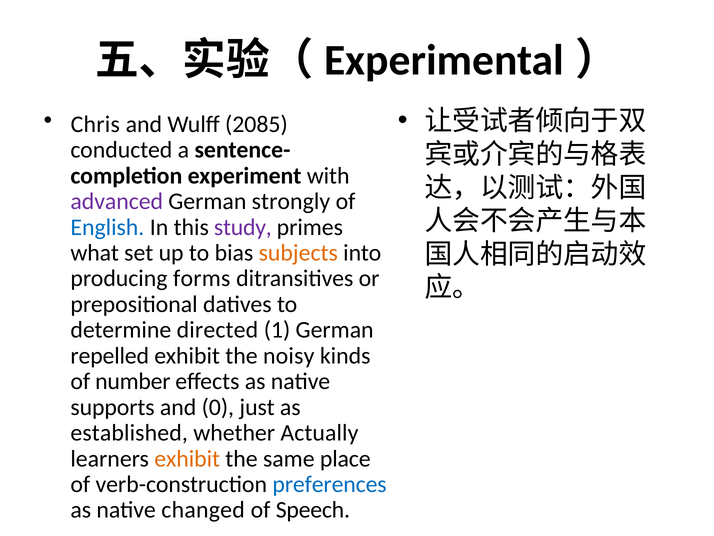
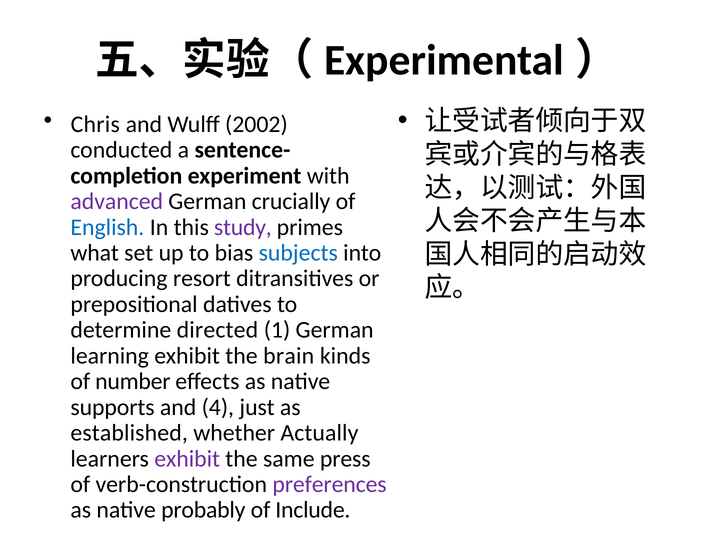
2085: 2085 -> 2002
strongly: strongly -> crucially
subjects colour: orange -> blue
forms: forms -> resort
repelled: repelled -> learning
noisy: noisy -> brain
0: 0 -> 4
exhibit at (187, 458) colour: orange -> purple
place: place -> press
preferences colour: blue -> purple
changed: changed -> probably
Speech: Speech -> Include
